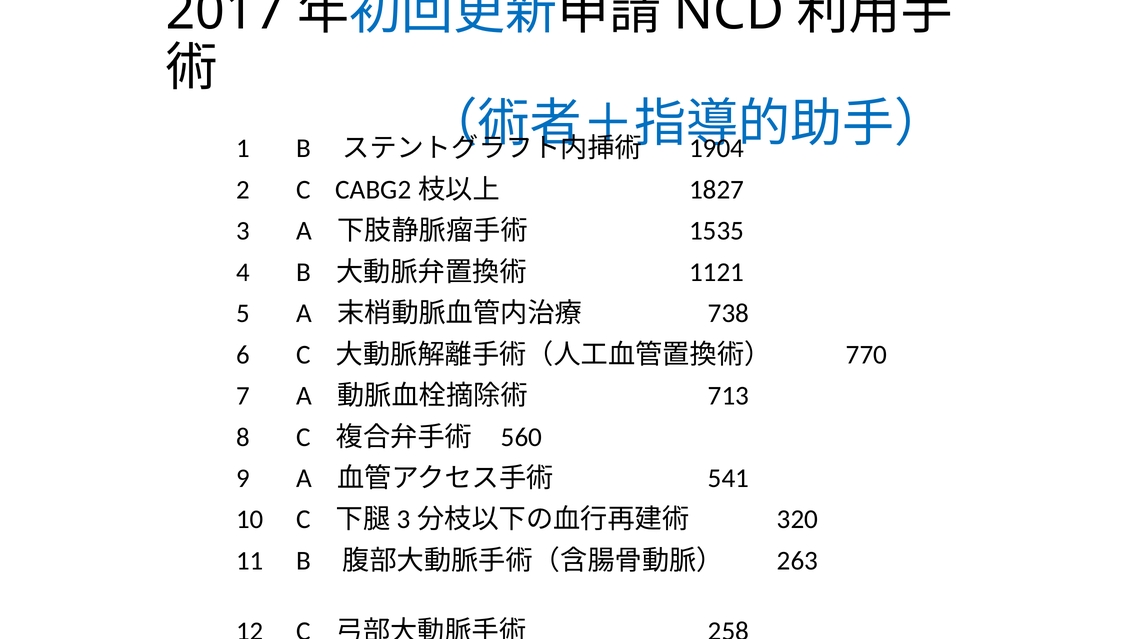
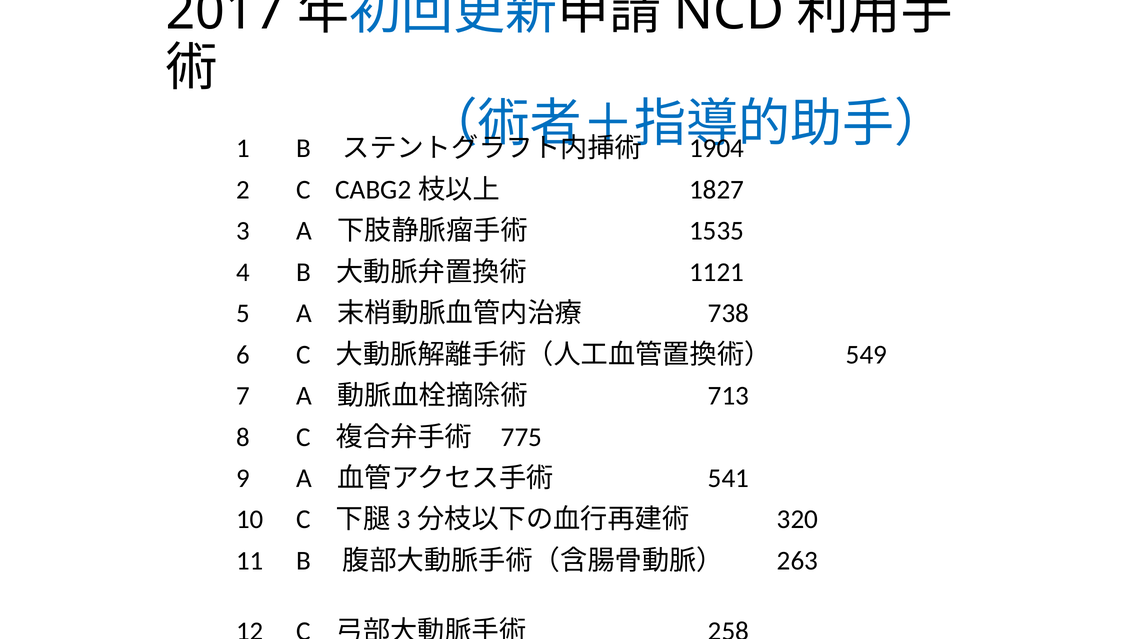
770: 770 -> 549
560: 560 -> 775
